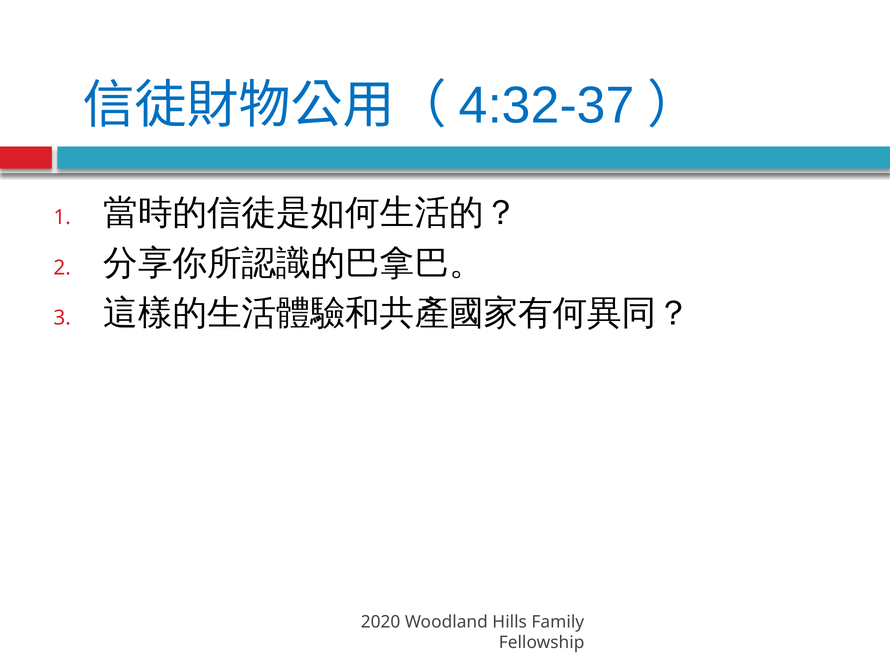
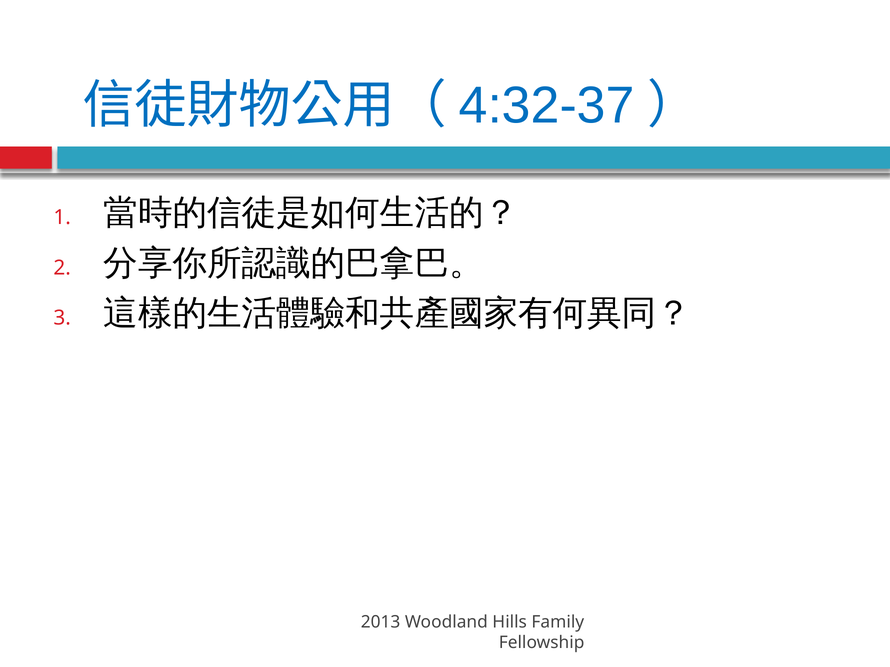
2020: 2020 -> 2013
